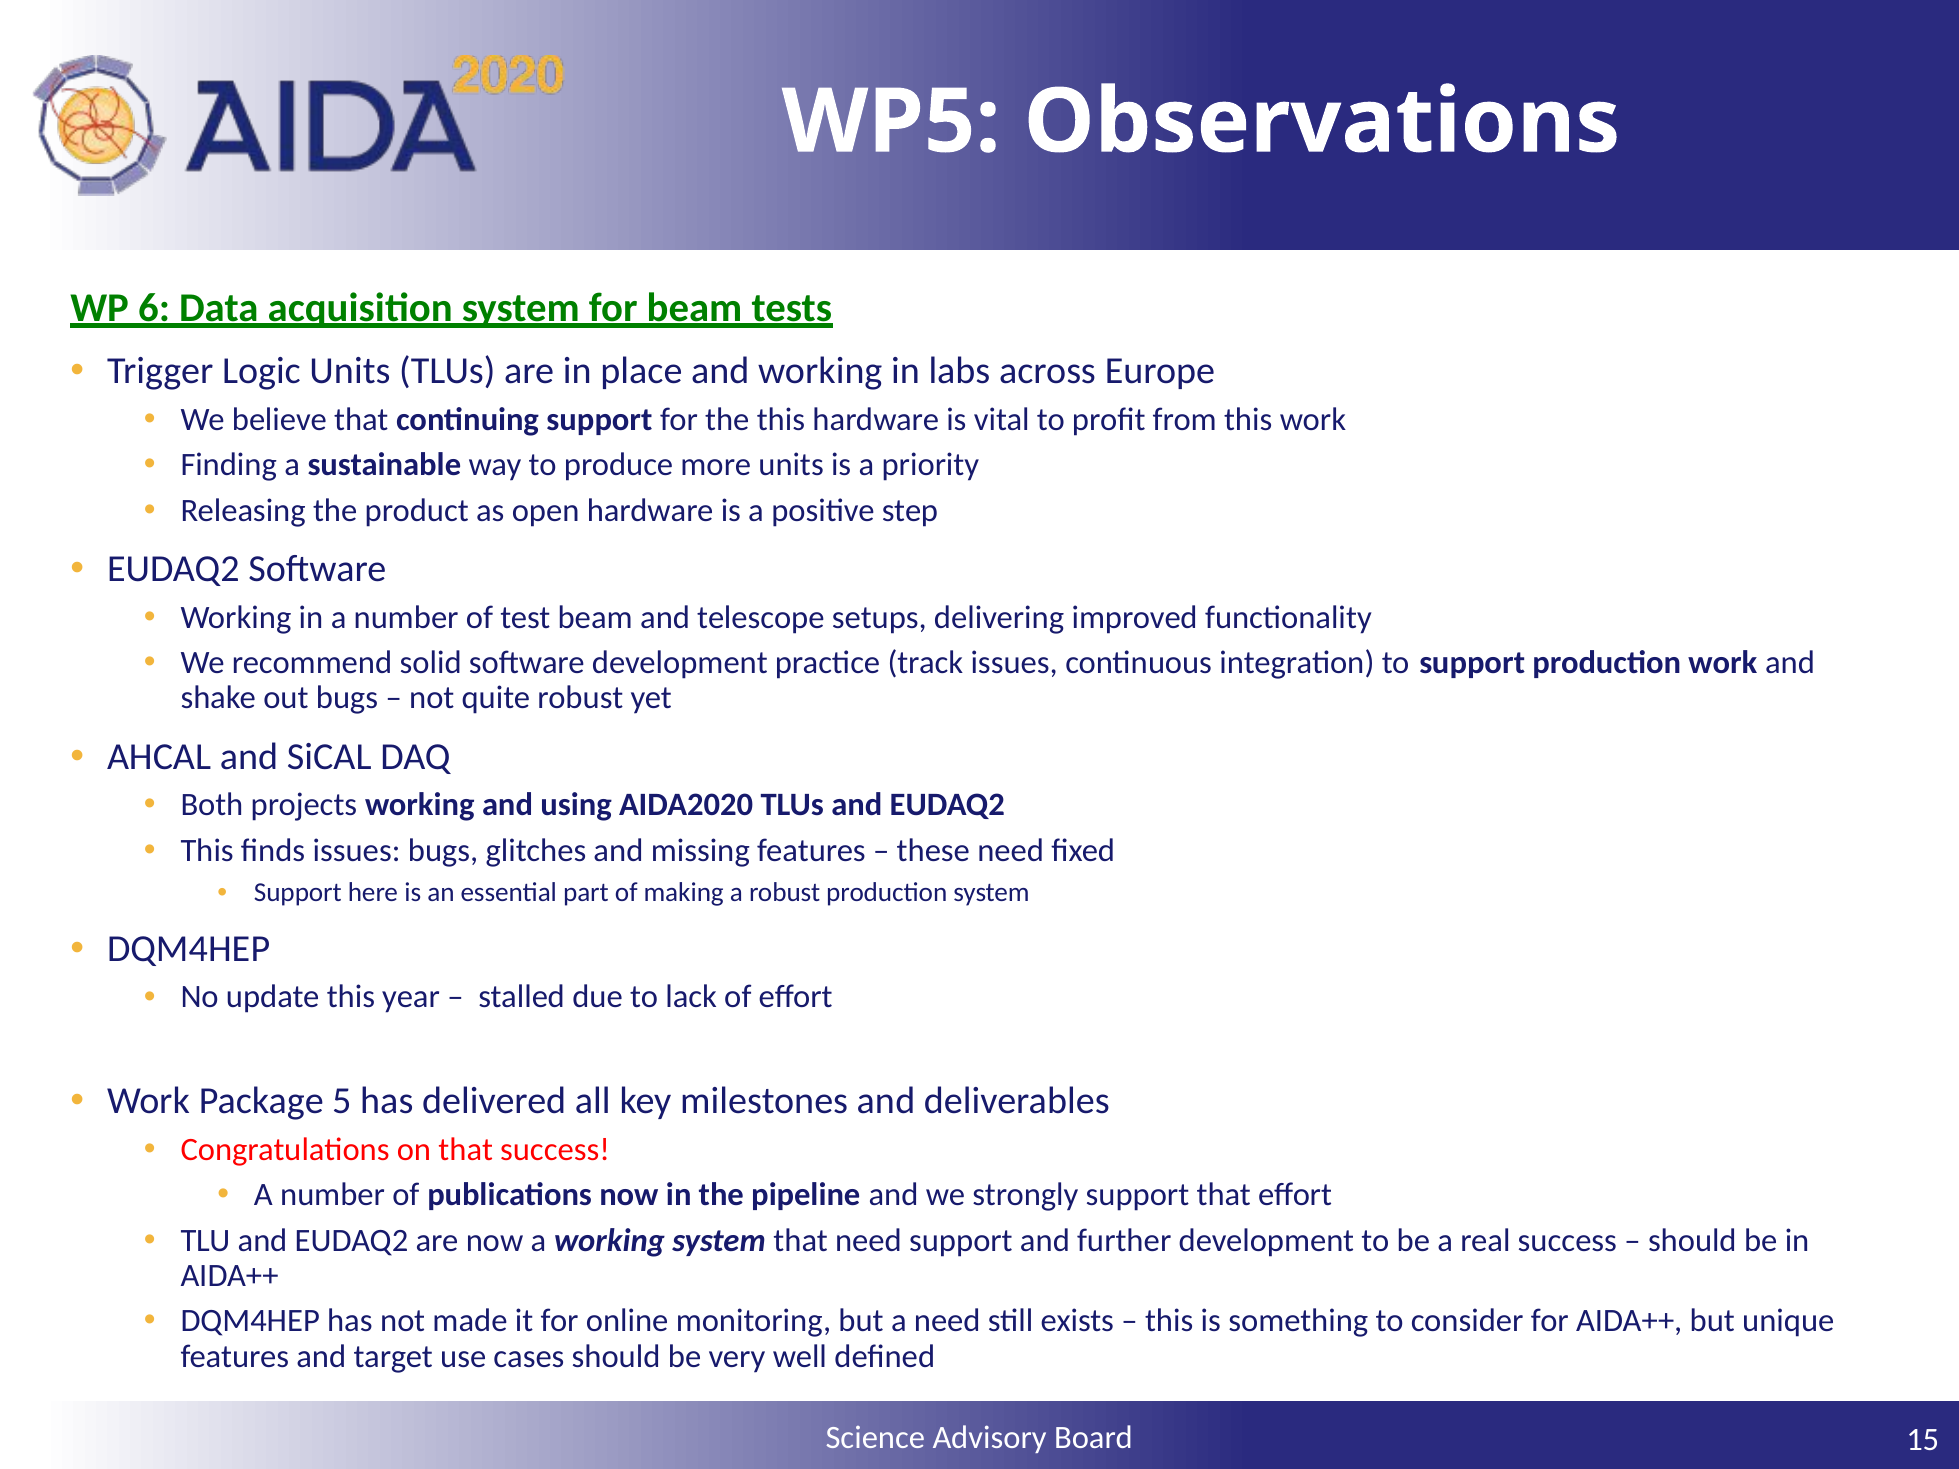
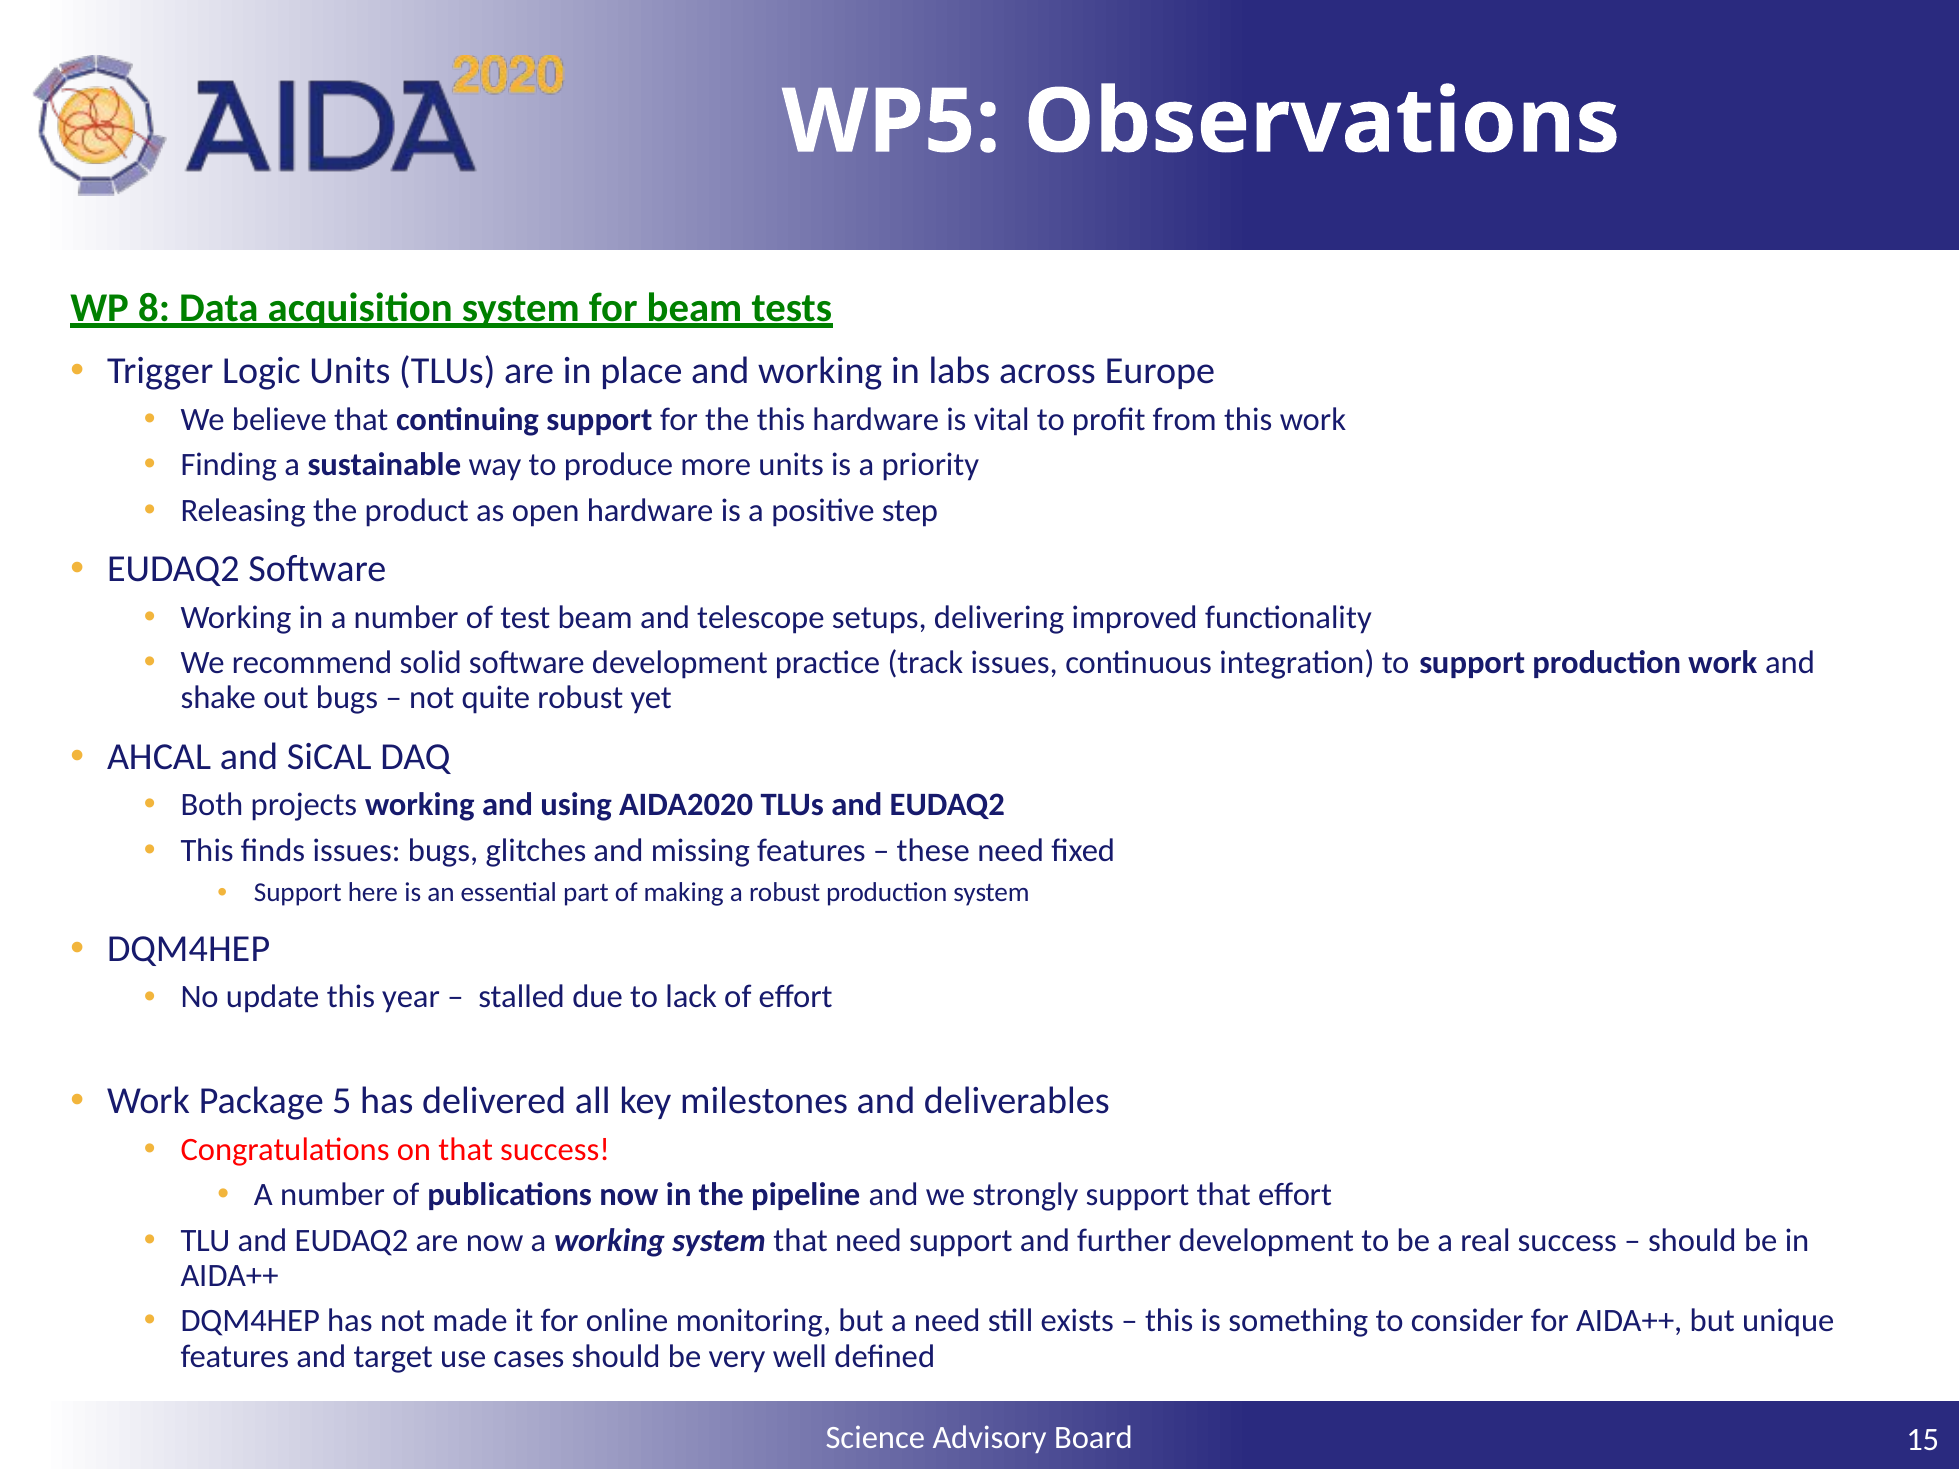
6: 6 -> 8
